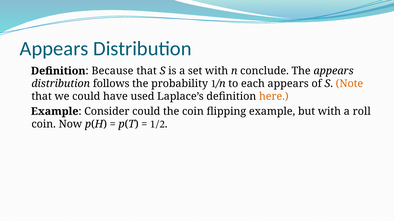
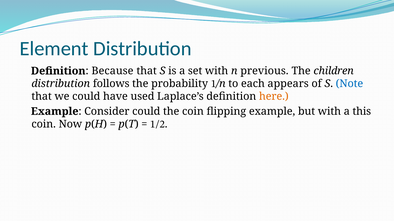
Appears at (54, 49): Appears -> Element
conclude: conclude -> previous
The appears: appears -> children
Note colour: orange -> blue
roll: roll -> this
